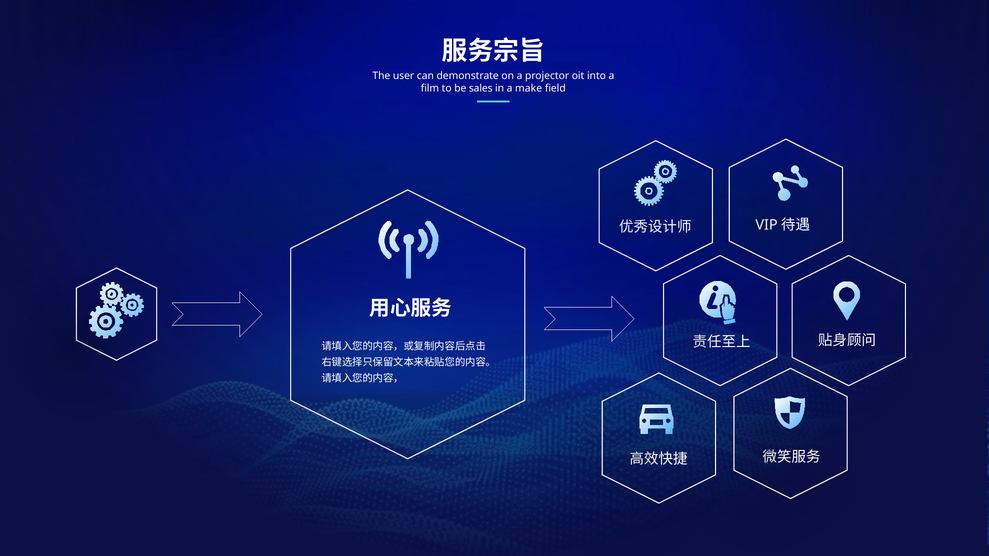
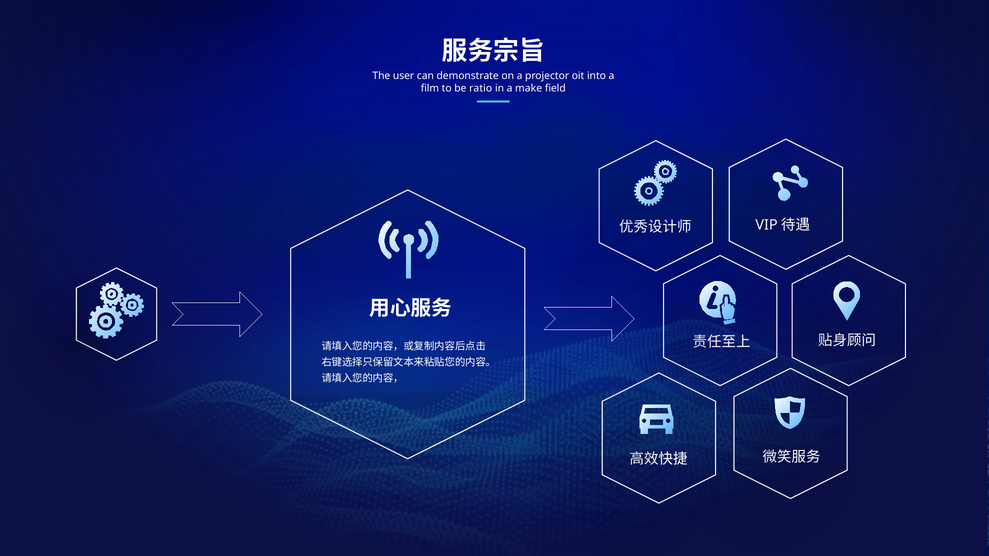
sales: sales -> ratio
